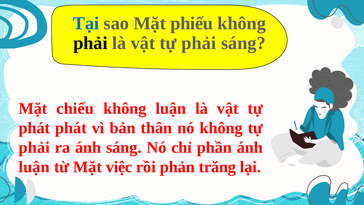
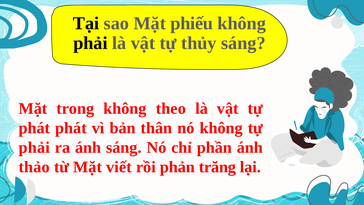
Tại colour: blue -> black
vật tự phải: phải -> thủy
chiếu: chiếu -> trong
không luận: luận -> theo
luận at (34, 167): luận -> thảo
việc: việc -> viết
